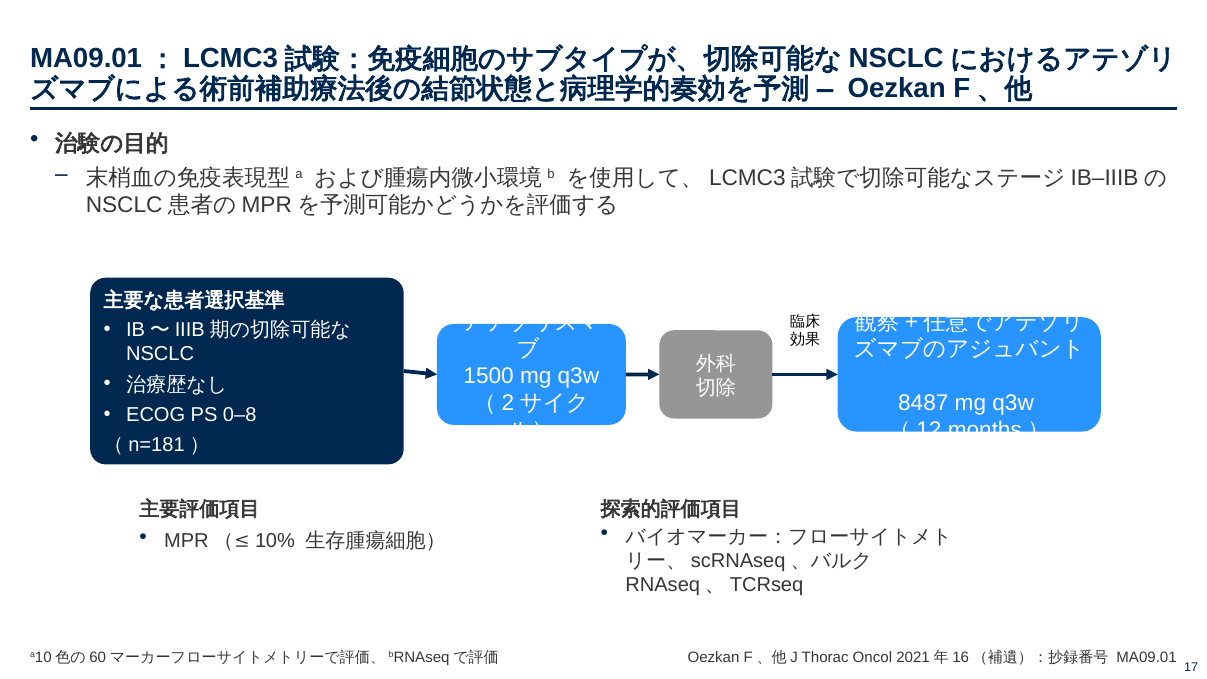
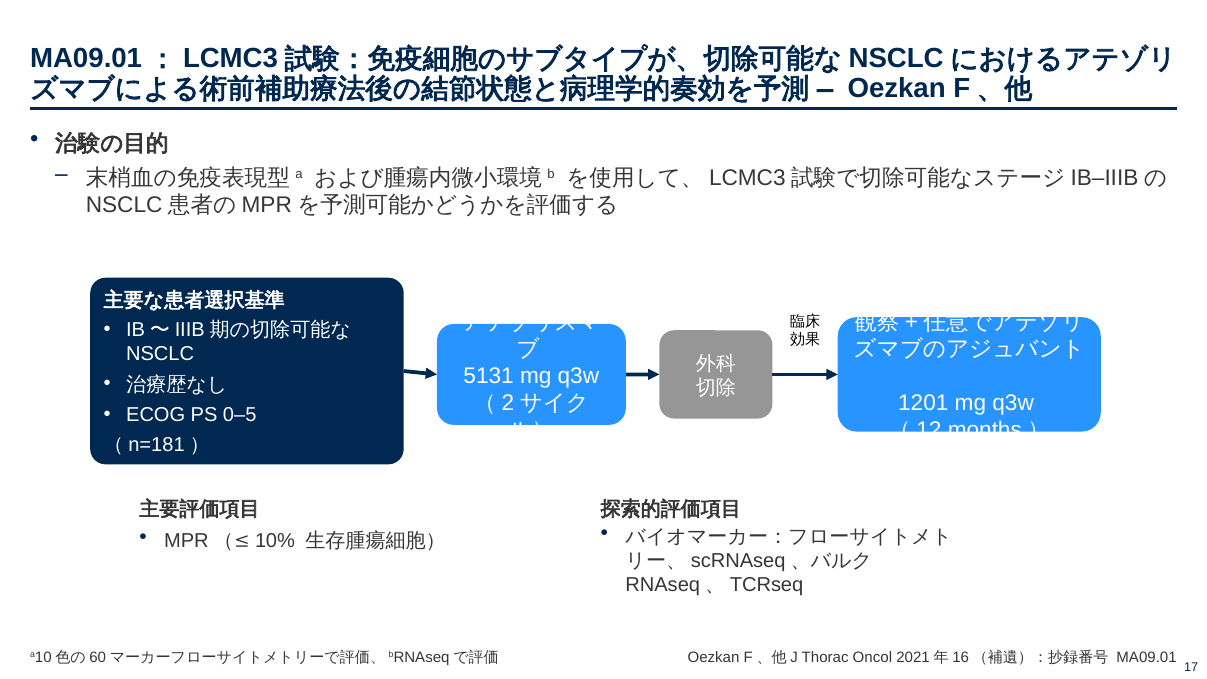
1500: 1500 -> 5131
8487: 8487 -> 1201
0–8: 0–8 -> 0–5
